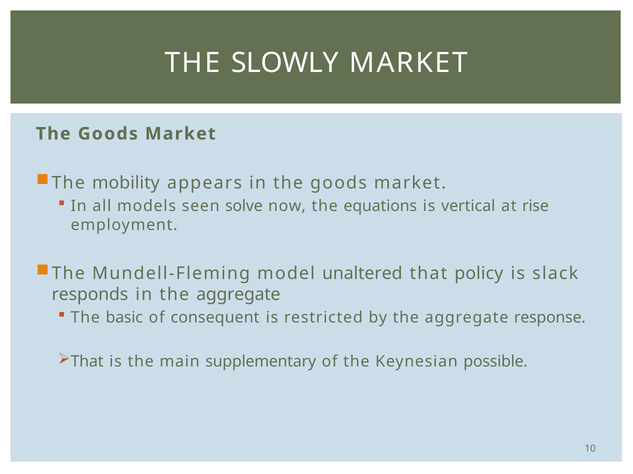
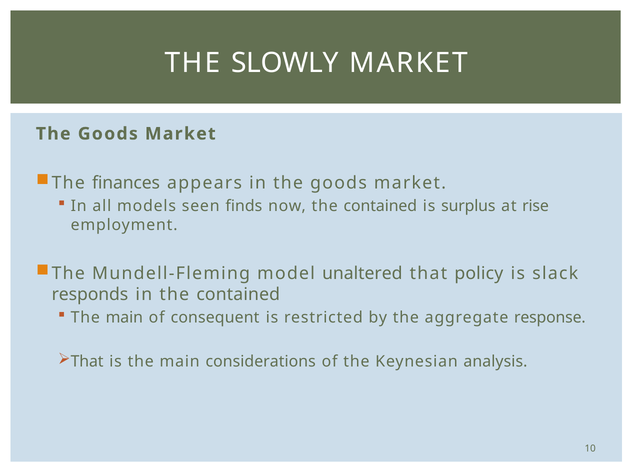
mobility: mobility -> finances
solve: solve -> finds
now the equations: equations -> contained
vertical: vertical -> surplus
in the aggregate: aggregate -> contained
basic at (124, 318): basic -> main
supplementary: supplementary -> considerations
possible: possible -> analysis
